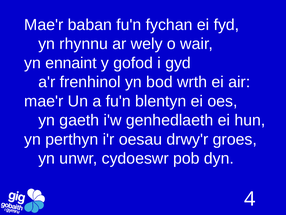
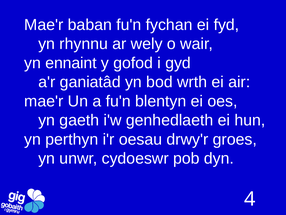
frenhinol: frenhinol -> ganiatâd
